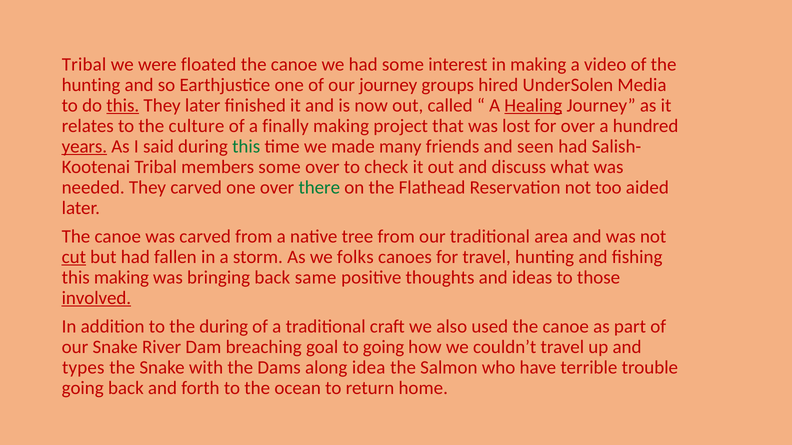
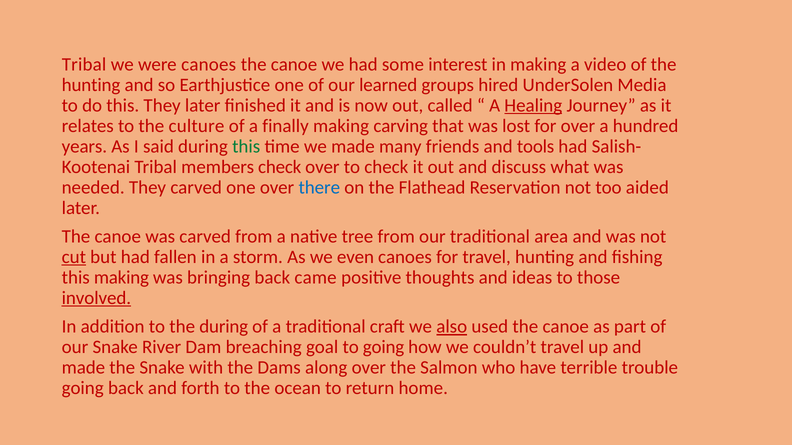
were floated: floated -> canoes
our journey: journey -> learned
this at (123, 106) underline: present -> none
project: project -> carving
years underline: present -> none
seen: seen -> tools
members some: some -> check
there colour: green -> blue
folks: folks -> even
same: same -> came
also underline: none -> present
types at (83, 368): types -> made
along idea: idea -> over
